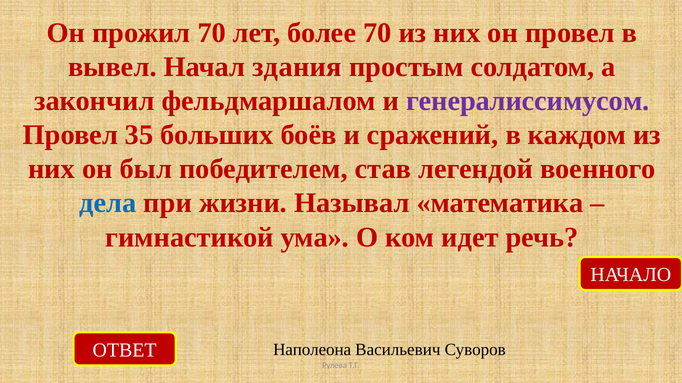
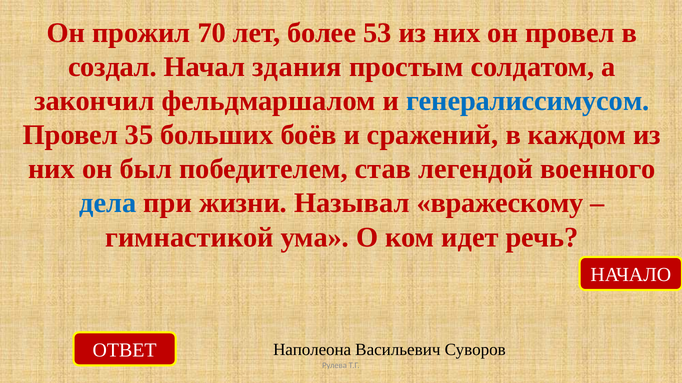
более 70: 70 -> 53
вывел: вывел -> создал
генералиссимусом colour: purple -> blue
математика: математика -> вражескому
